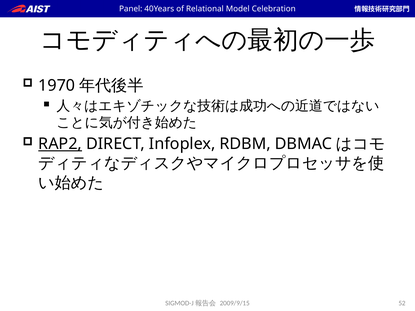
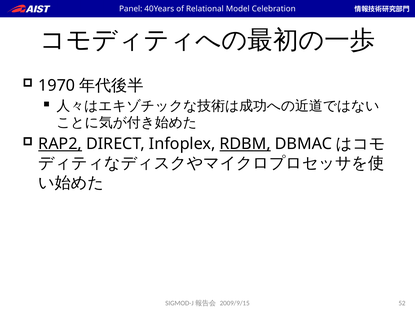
RDBM underline: none -> present
